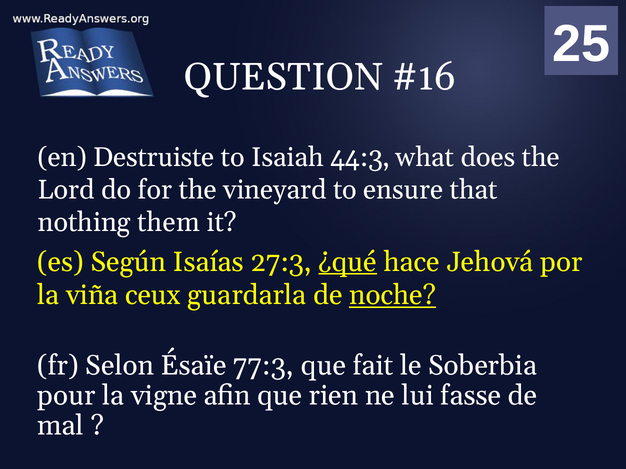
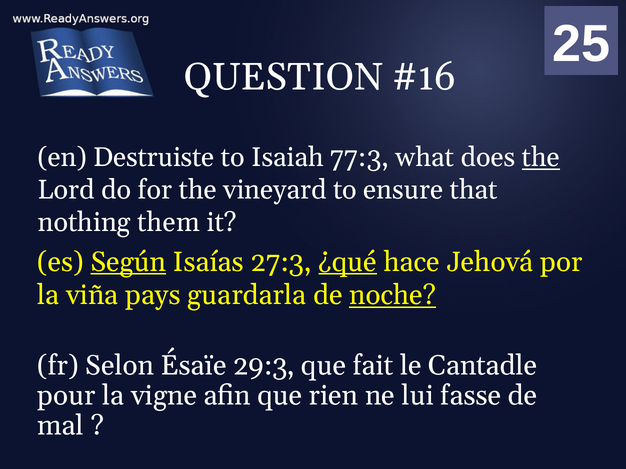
44:3: 44:3 -> 77:3
the at (541, 158) underline: none -> present
Según underline: none -> present
ceux: ceux -> pays
77:3: 77:3 -> 29:3
Soberbia: Soberbia -> Cantadle
